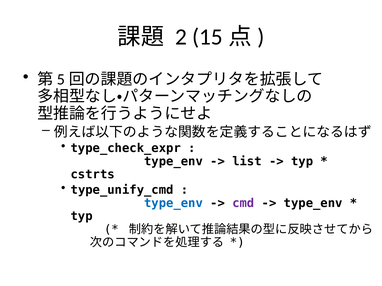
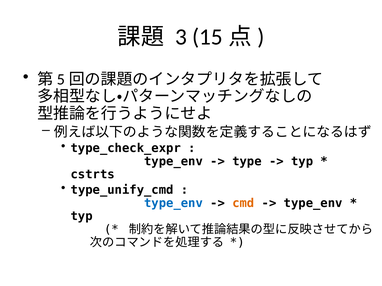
2: 2 -> 3
list: list -> type
cmd colour: purple -> orange
